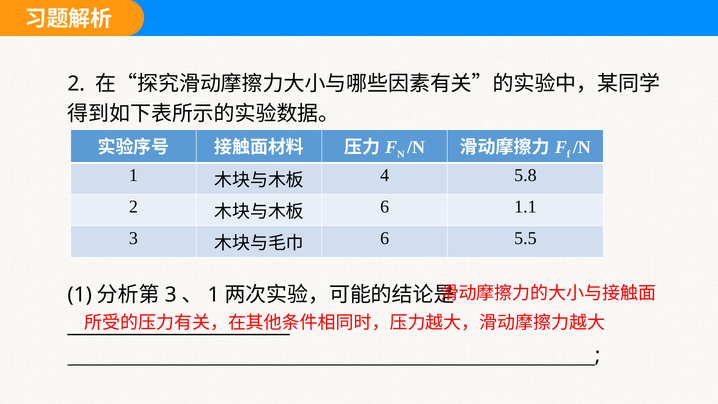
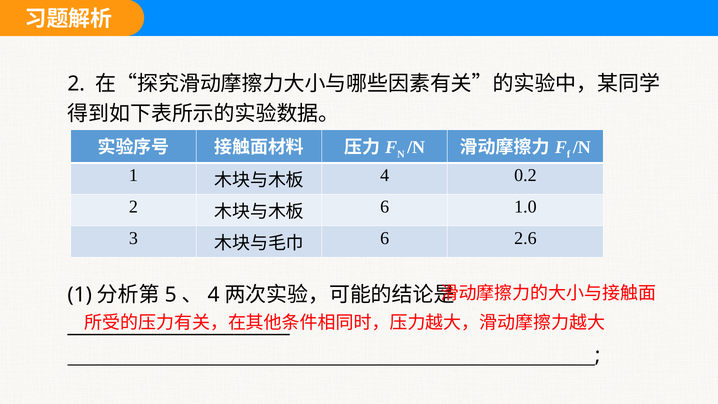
5.8: 5.8 -> 0.2
1.1: 1.1 -> 1.0
5.5: 5.5 -> 2.6
3 at (171, 295): 3 -> 5
1 at (214, 295): 1 -> 4
